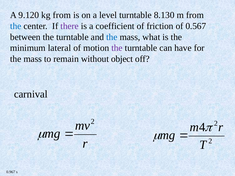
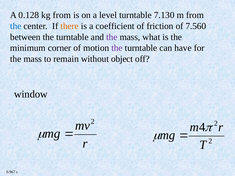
9.120: 9.120 -> 0.128
8.130: 8.130 -> 7.130
there colour: purple -> orange
0.567: 0.567 -> 7.560
the at (112, 37) colour: blue -> purple
lateral: lateral -> corner
carnival: carnival -> window
